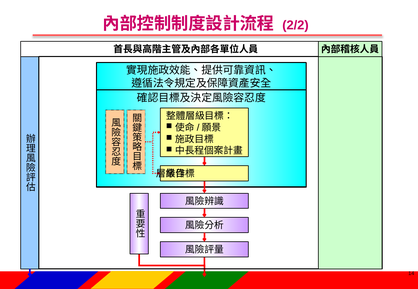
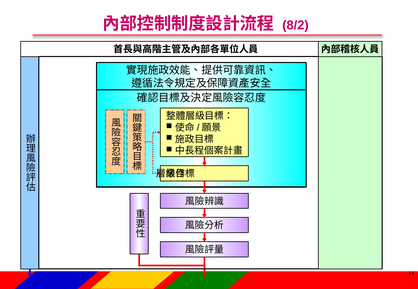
2/2: 2/2 -> 8/2
